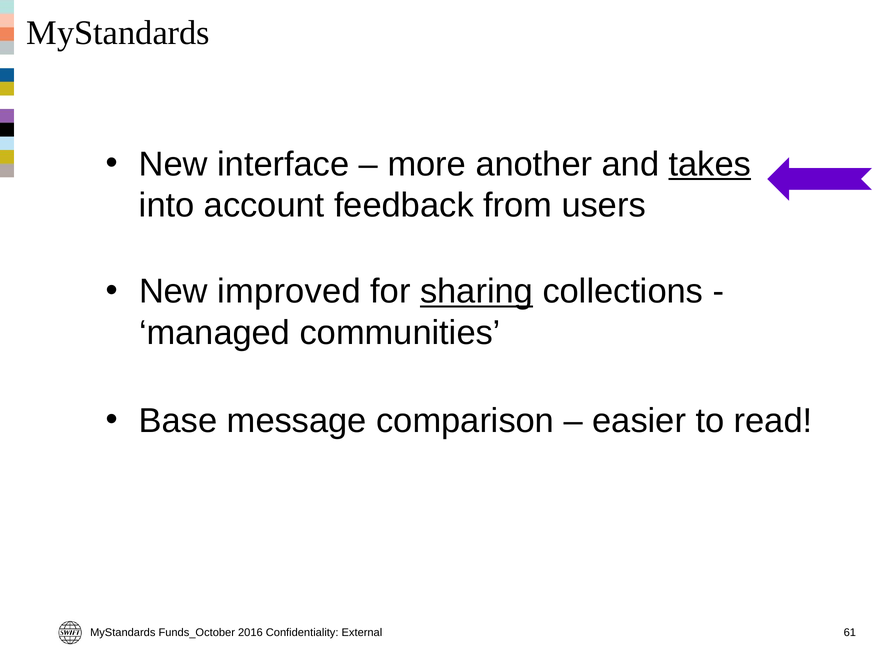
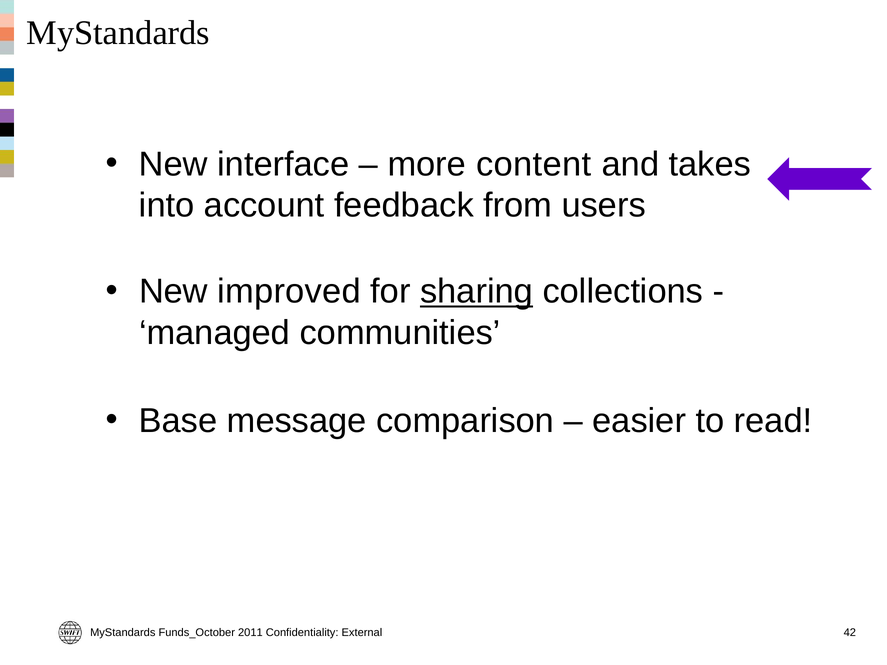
another: another -> content
takes underline: present -> none
2016: 2016 -> 2011
61: 61 -> 42
